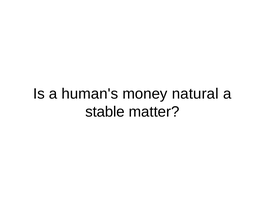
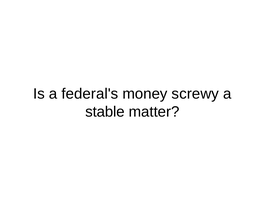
human's: human's -> federal's
natural: natural -> screwy
